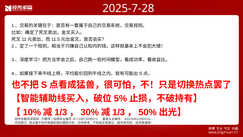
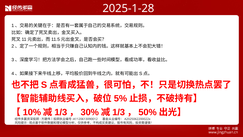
2025-7-28: 2025-7-28 -> 2025-1-28
